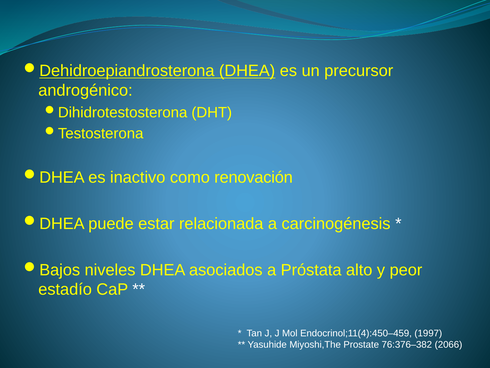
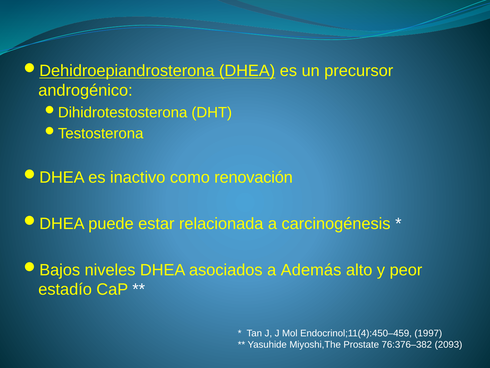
Próstata: Próstata -> Además
2066: 2066 -> 2093
